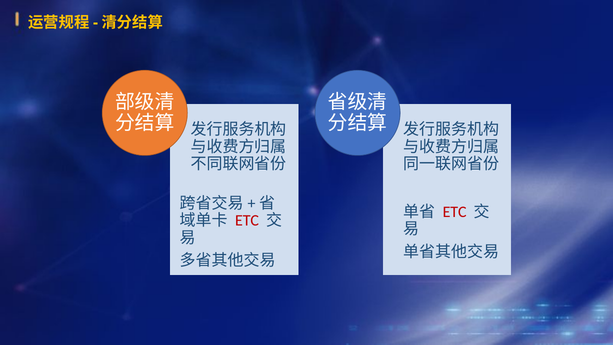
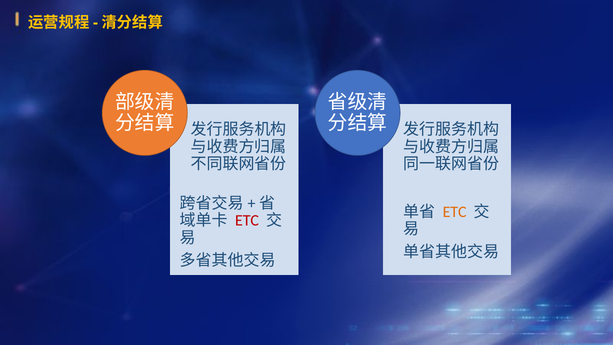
ETC at (455, 212) colour: red -> orange
